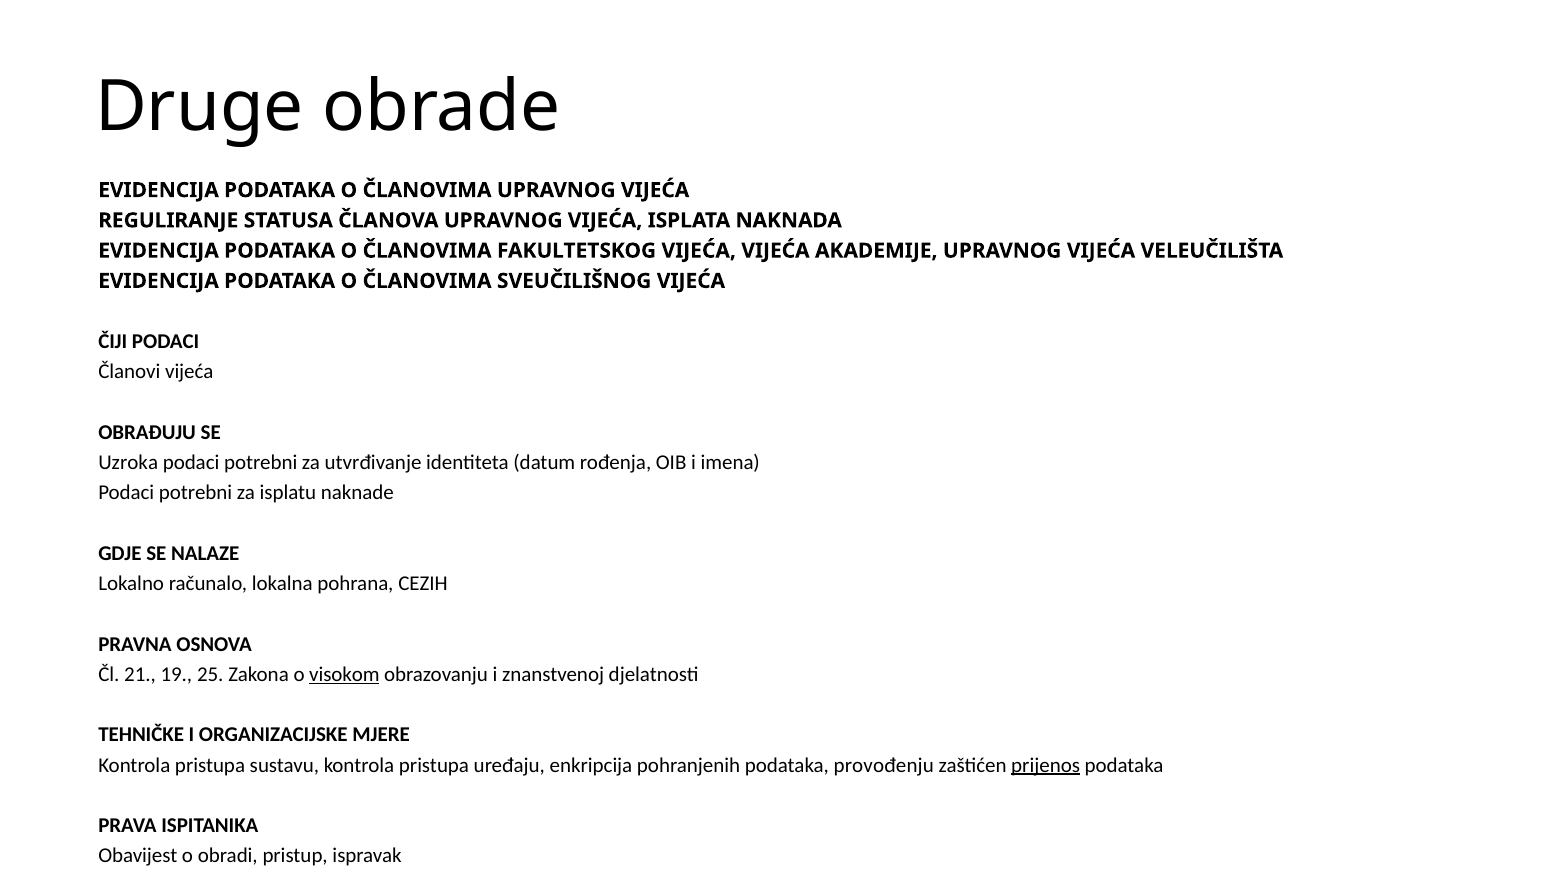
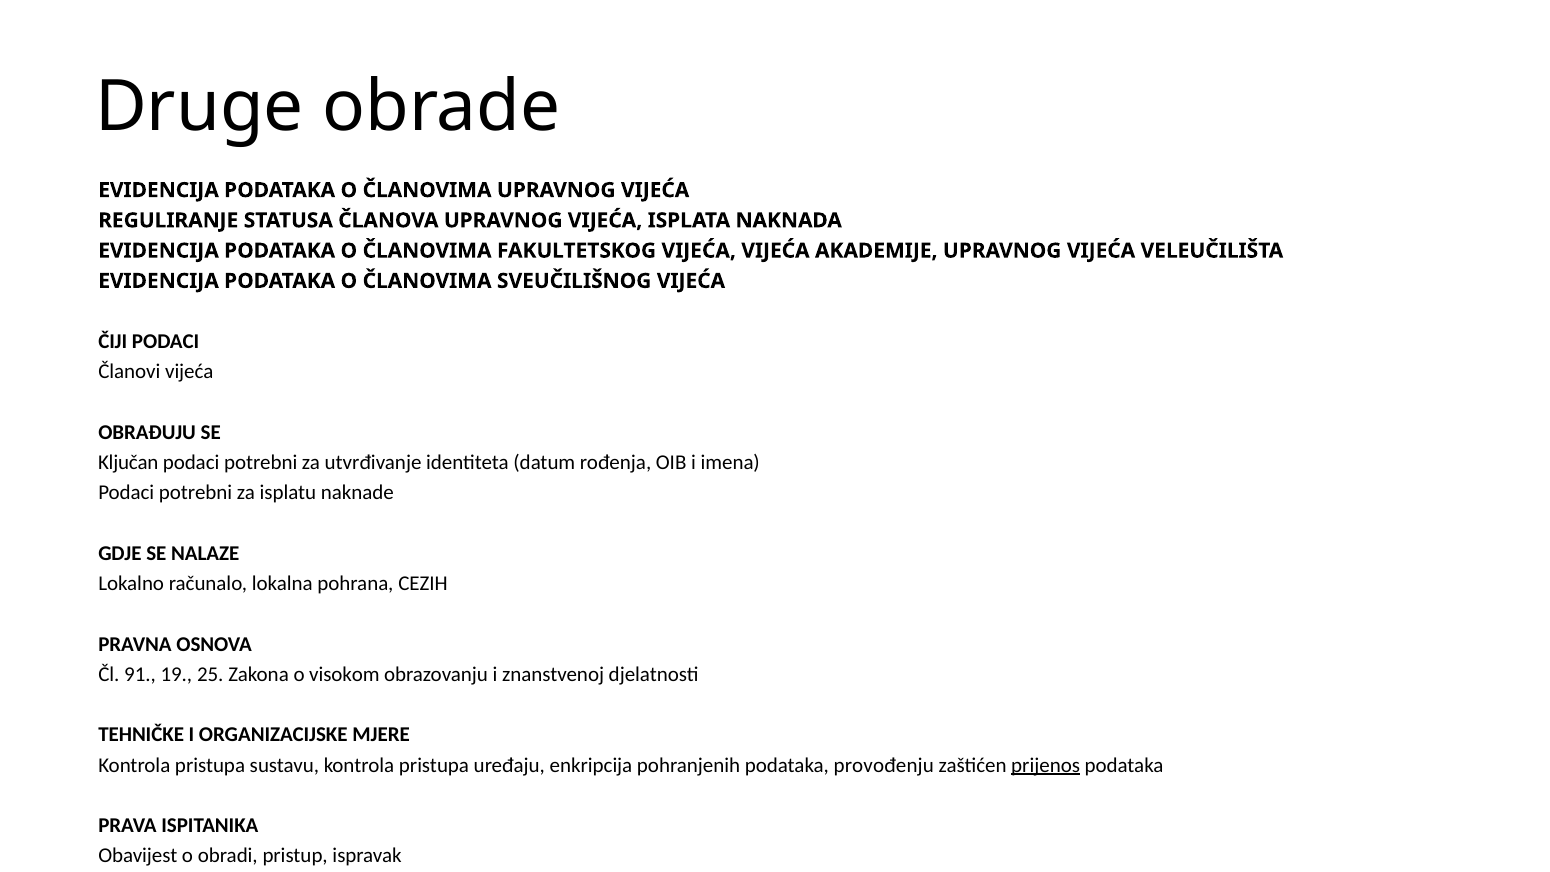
Uzroka: Uzroka -> Ključan
21: 21 -> 91
visokom underline: present -> none
